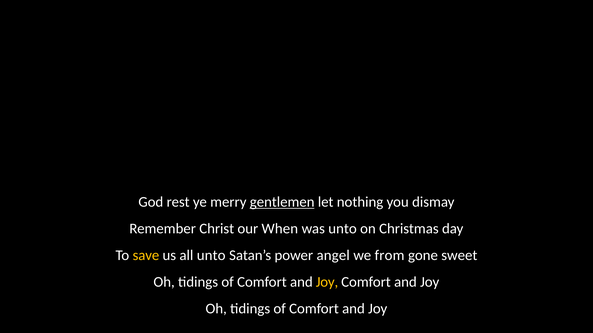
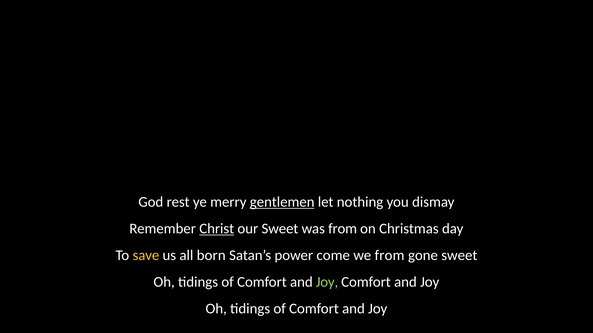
Christ underline: none -> present
our When: When -> Sweet
was unto: unto -> from
all unto: unto -> born
angel: angel -> come
Joy at (327, 282) colour: yellow -> light green
